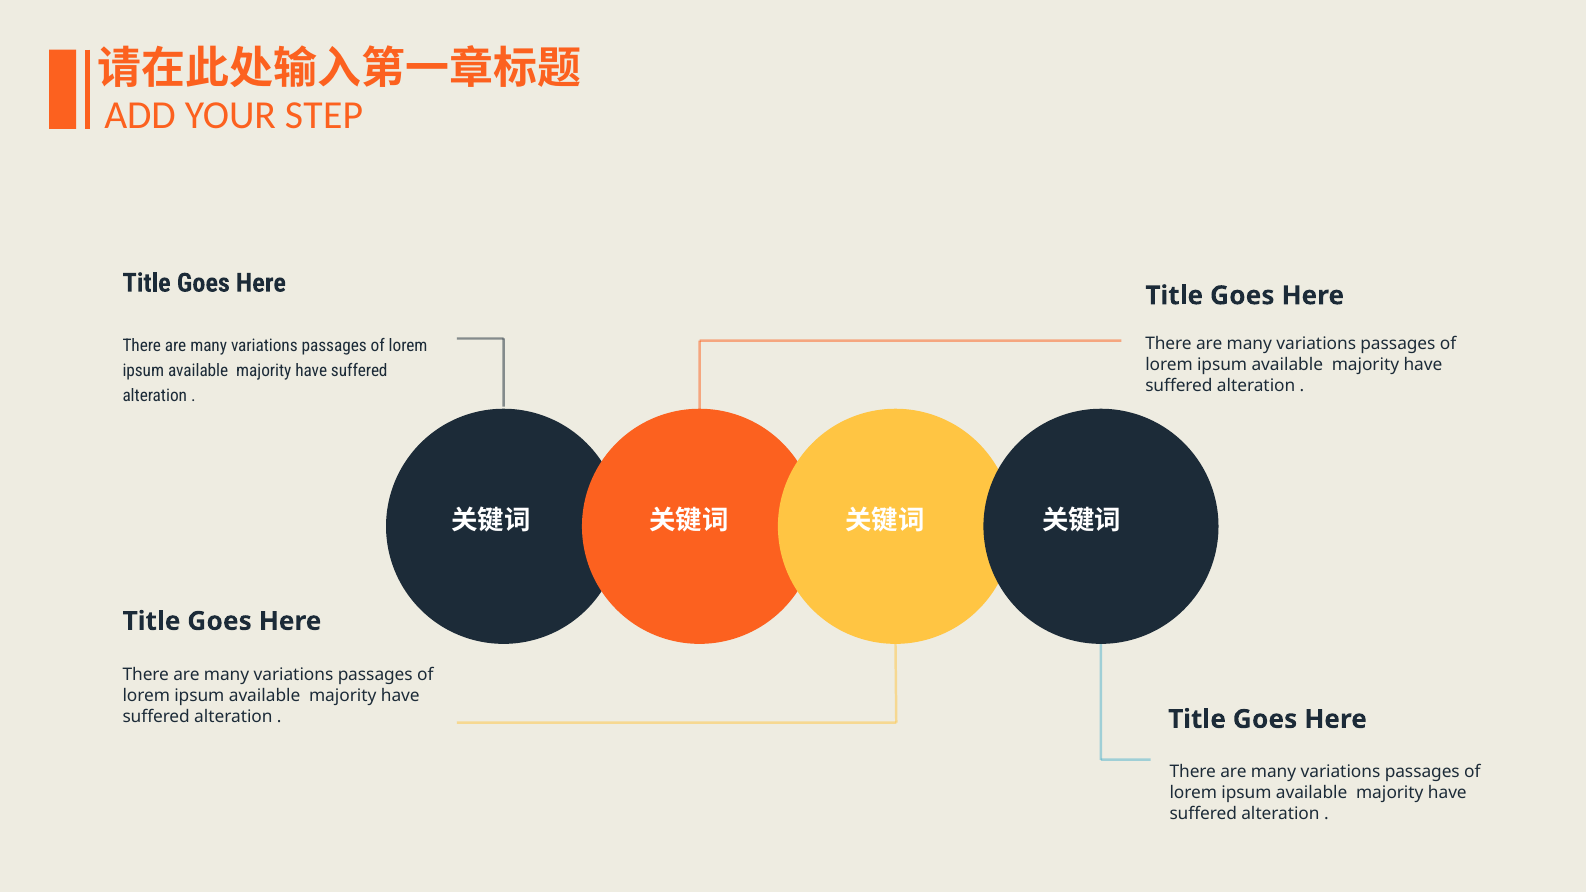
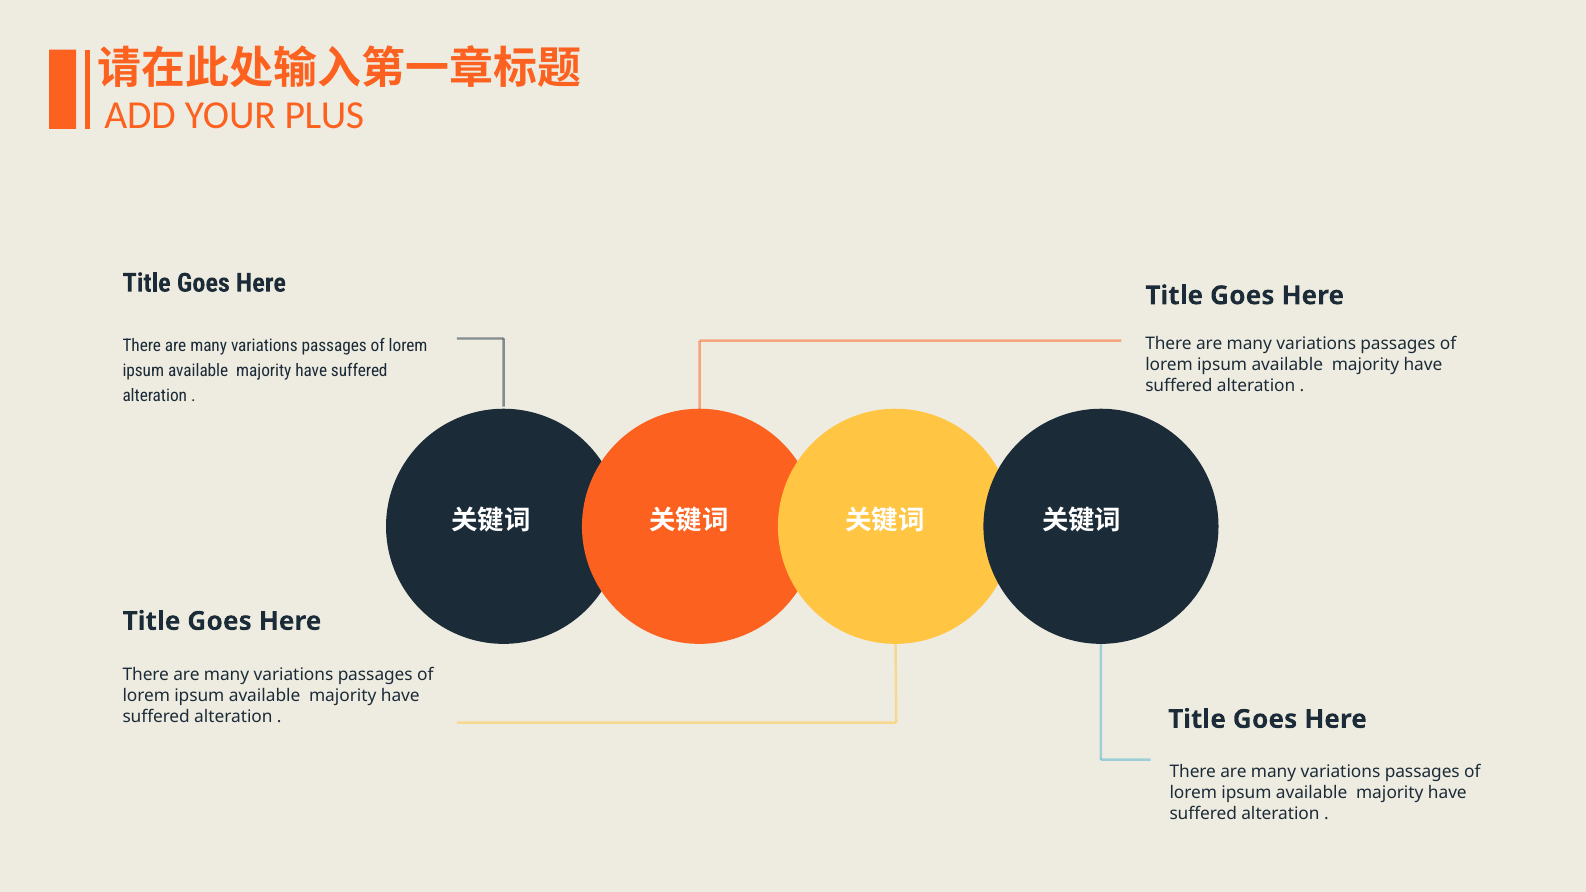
STEP: STEP -> PLUS
